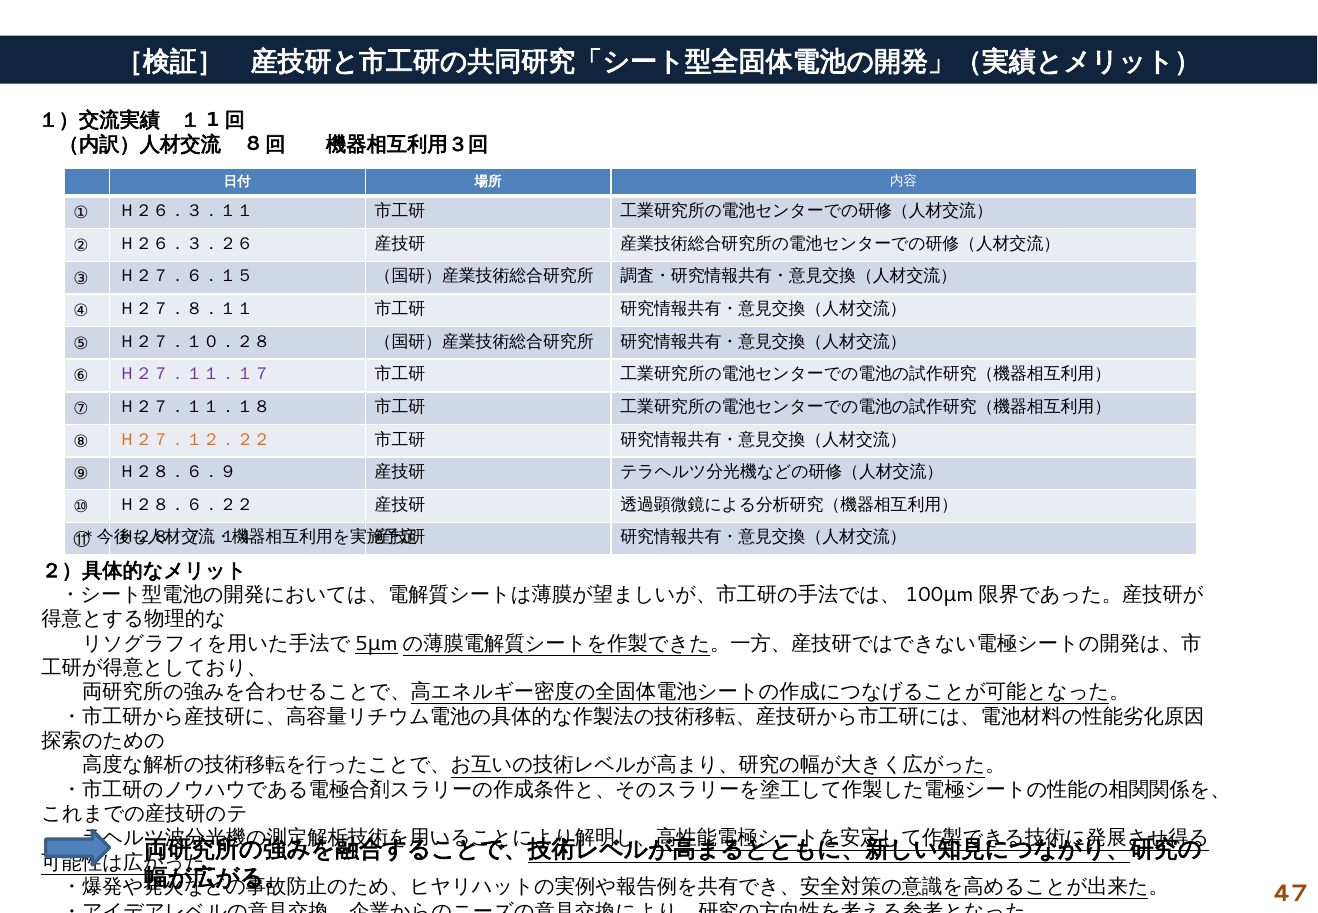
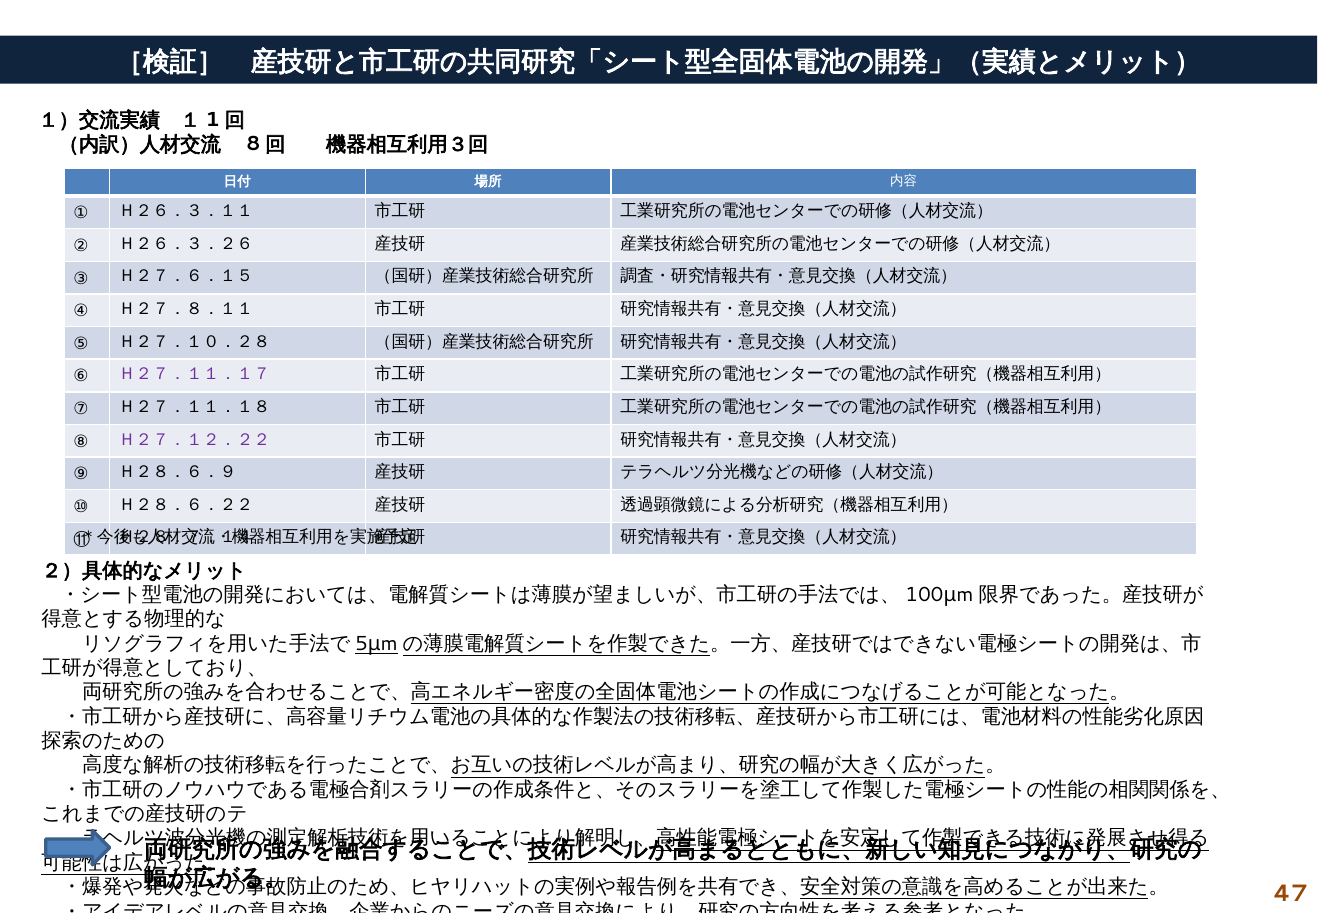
Ｈ２７．１２．２２ colour: orange -> purple
